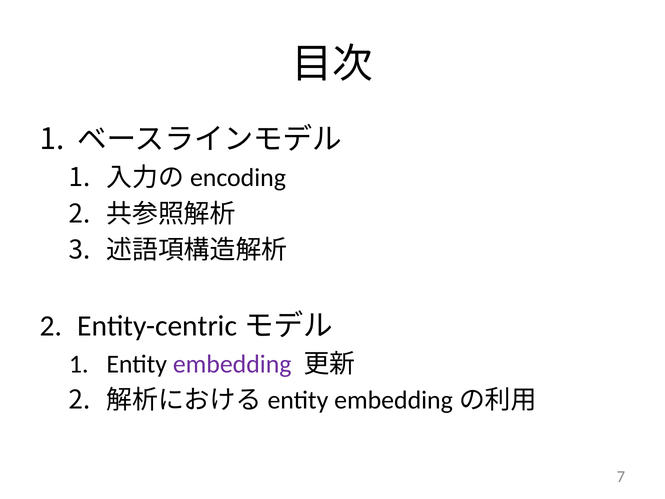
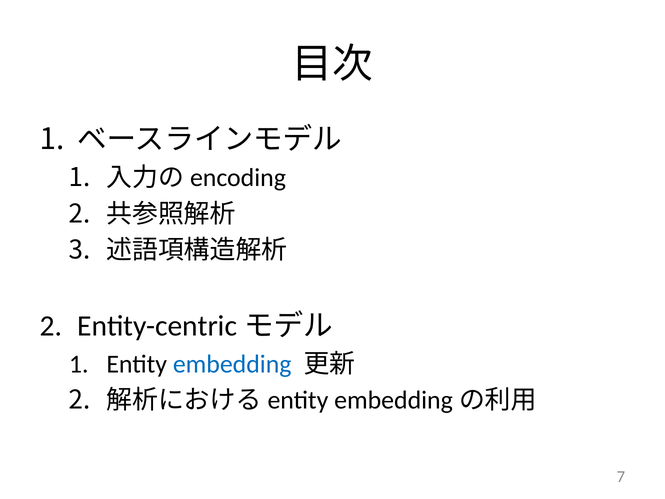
embedding colour: purple -> blue
